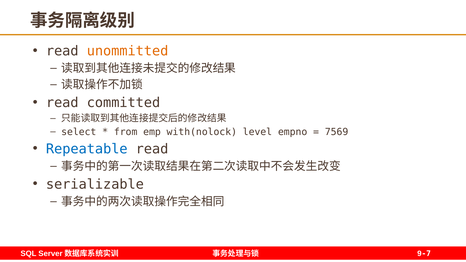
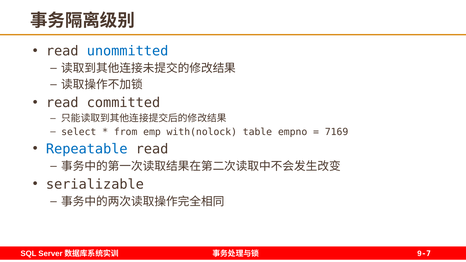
unommitted colour: orange -> blue
level: level -> table
7569: 7569 -> 7169
